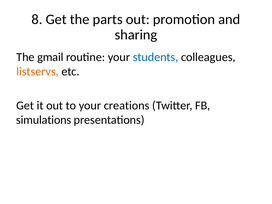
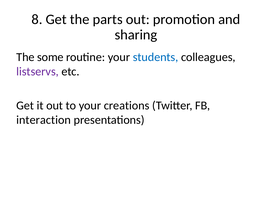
gmail: gmail -> some
listservs colour: orange -> purple
simulations: simulations -> interaction
